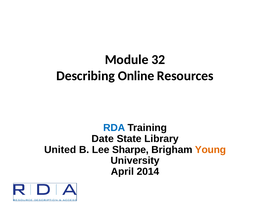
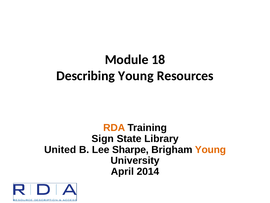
32: 32 -> 18
Describing Online: Online -> Young
RDA colour: blue -> orange
Date: Date -> Sign
